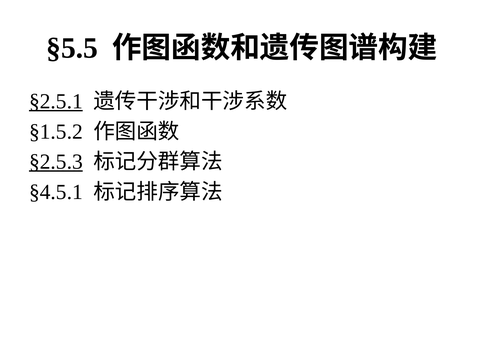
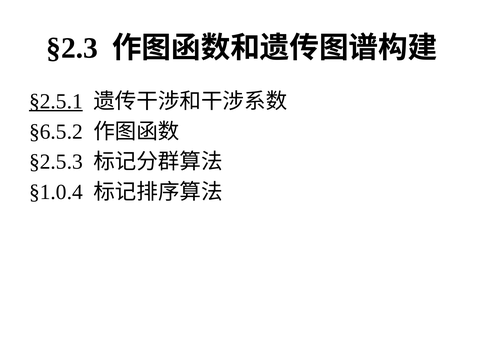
§5.5: §5.5 -> §2.3
§1.5.2: §1.5.2 -> §6.5.2
§2.5.3 underline: present -> none
§4.5.1: §4.5.1 -> §1.0.4
